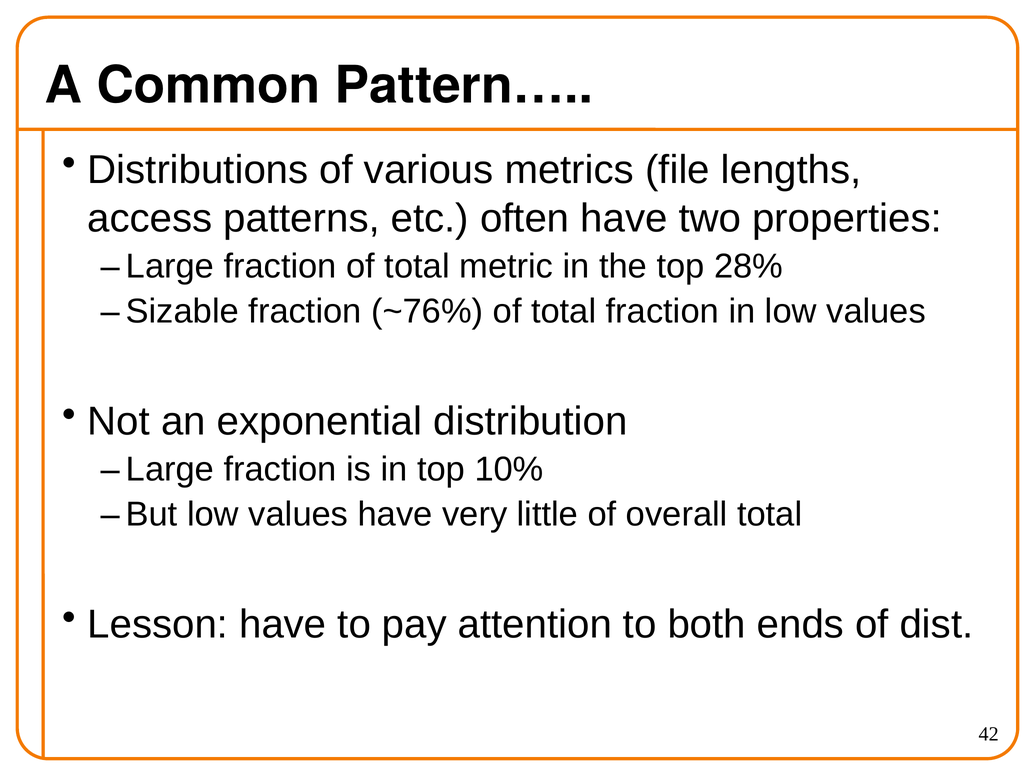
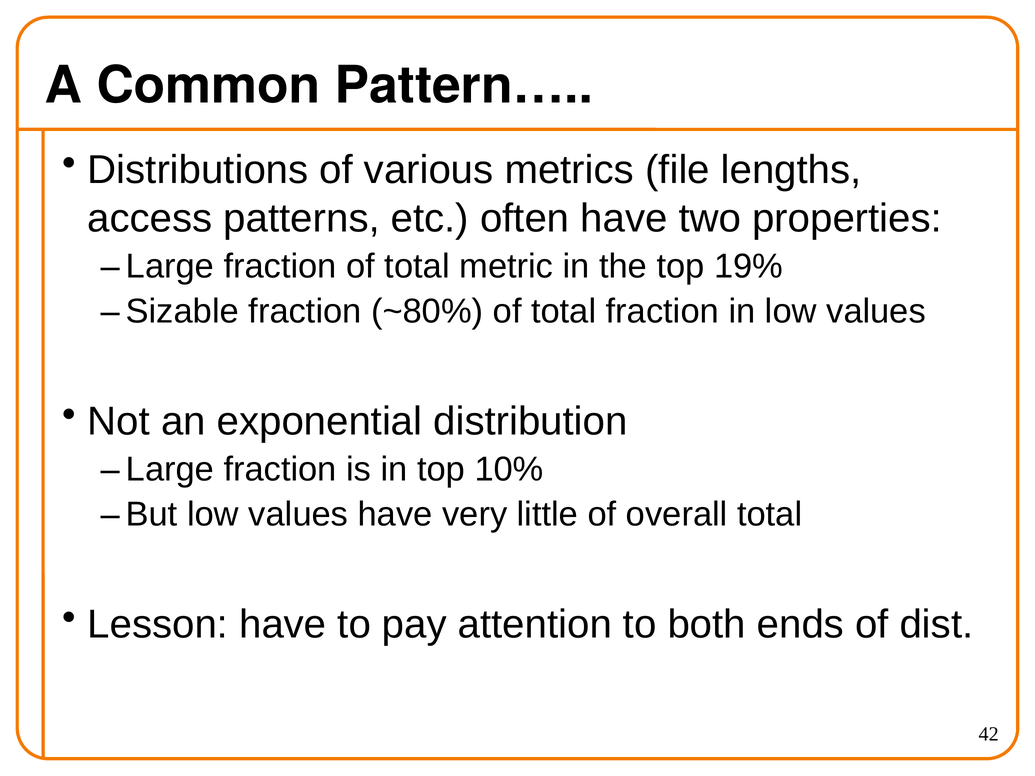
28%: 28% -> 19%
~76%: ~76% -> ~80%
